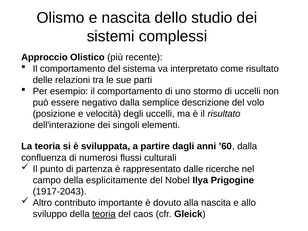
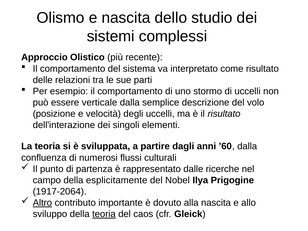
negativo: negativo -> verticale
1917-2043: 1917-2043 -> 1917-2064
Altro underline: none -> present
